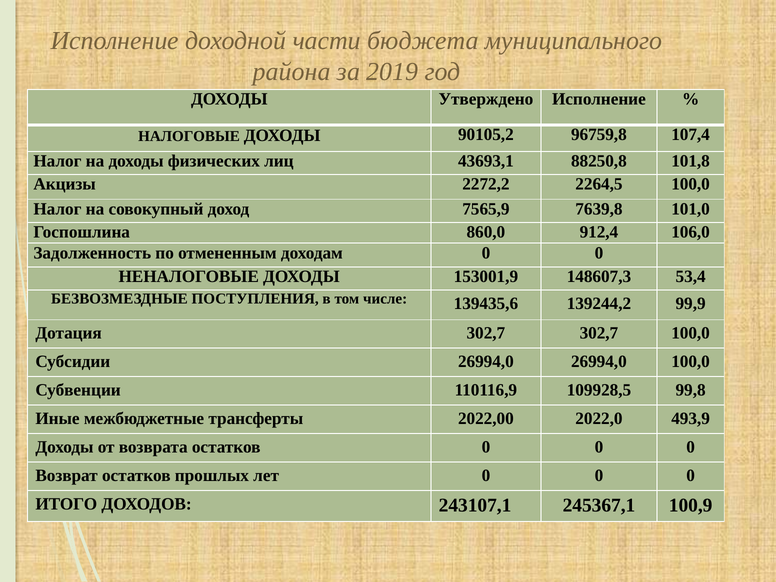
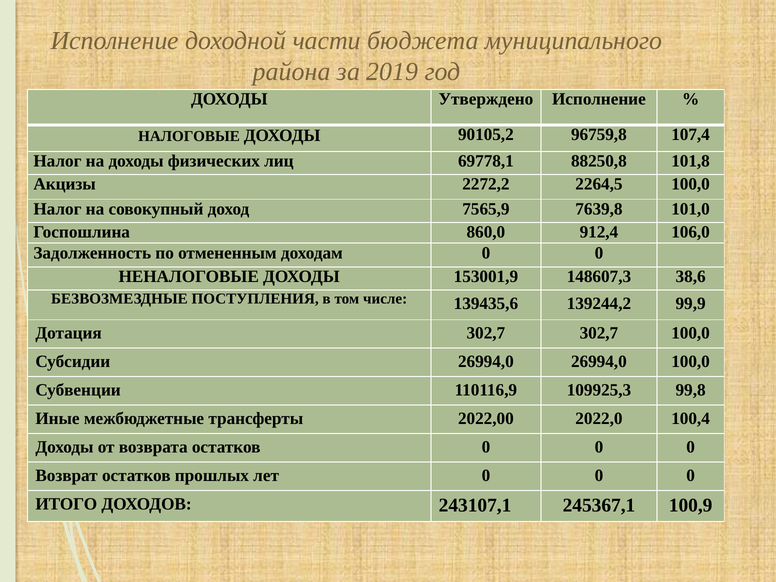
43693,1: 43693,1 -> 69778,1
53,4: 53,4 -> 38,6
109928,5: 109928,5 -> 109925,3
493,9: 493,9 -> 100,4
